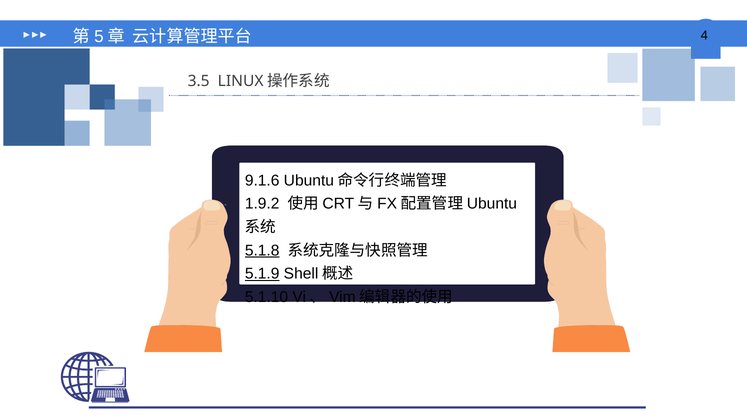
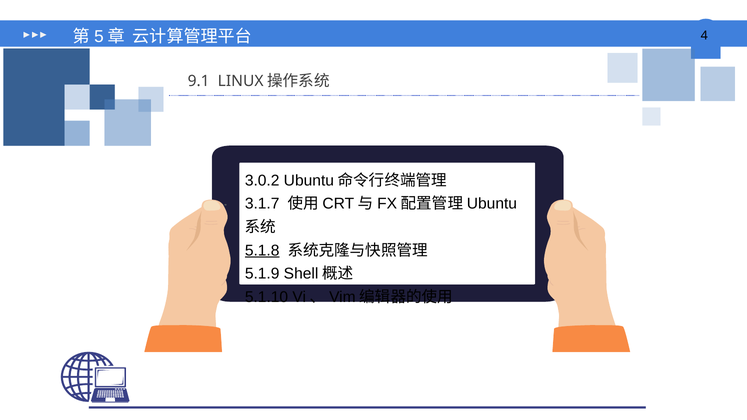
3.5: 3.5 -> 9.1
9.1.6: 9.1.6 -> 3.0.2
1.9.2: 1.9.2 -> 3.1.7
5.1.9 underline: present -> none
